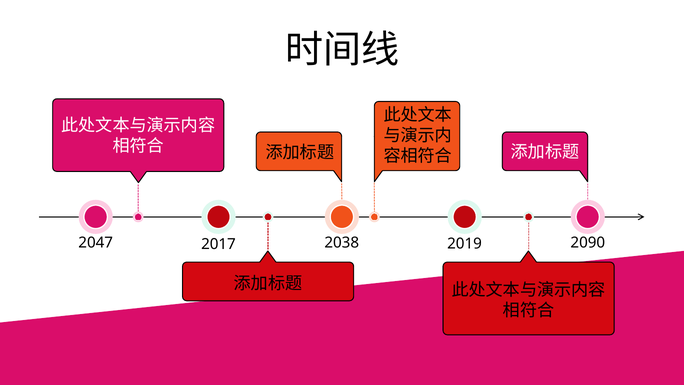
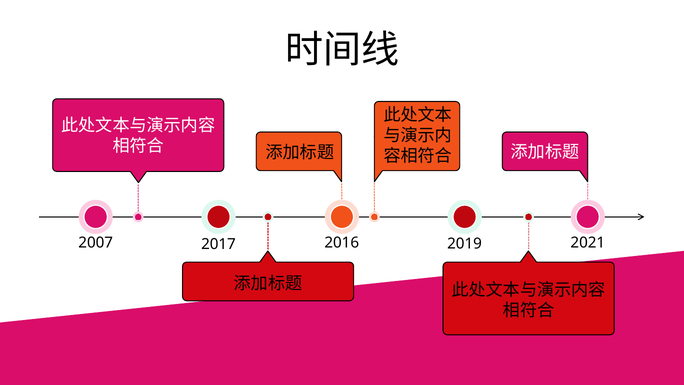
2047: 2047 -> 2007
2038: 2038 -> 2016
2090: 2090 -> 2021
